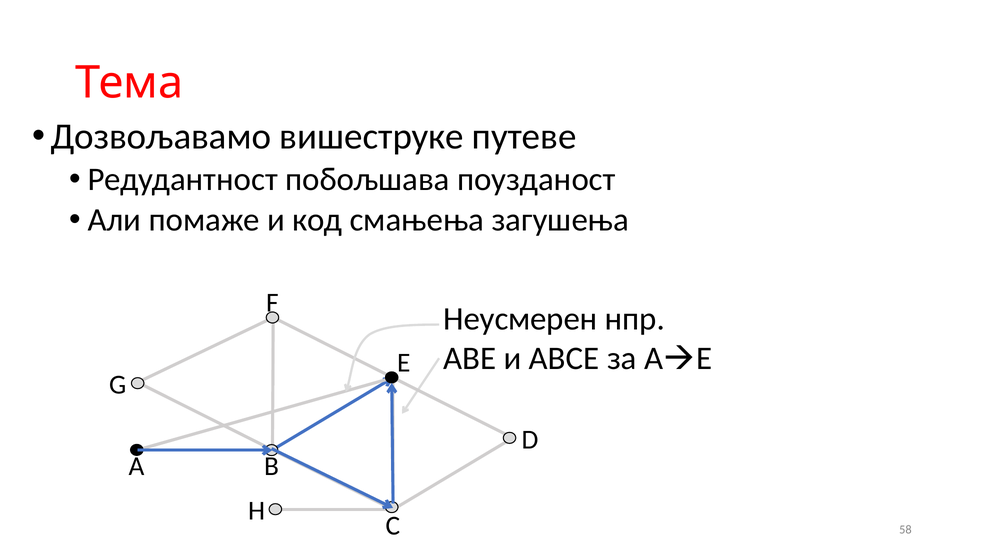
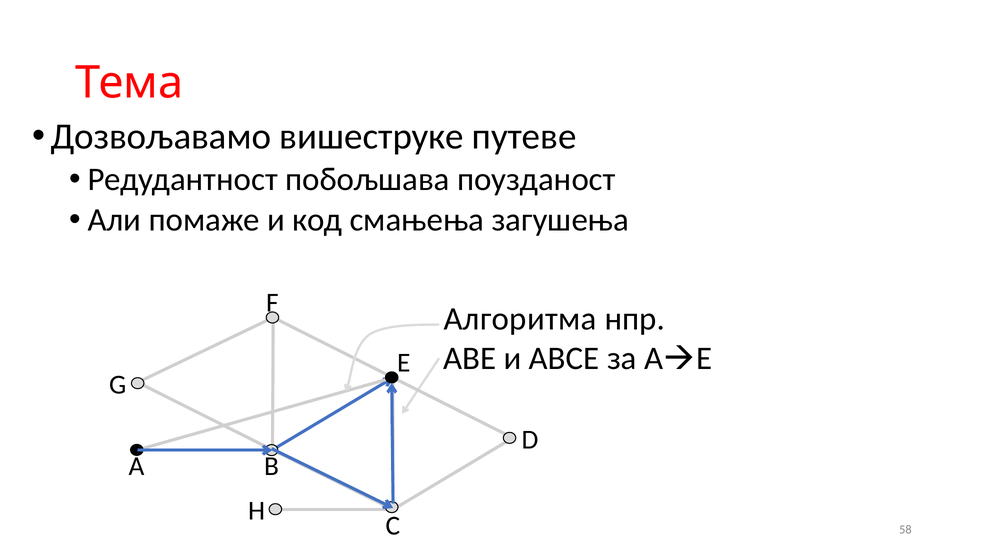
Неусмерен: Неусмерен -> Алгоритма
